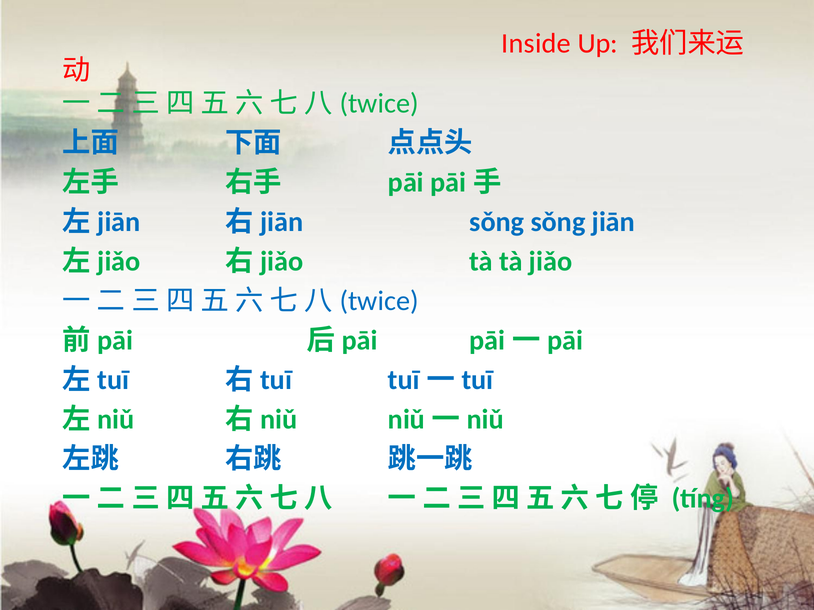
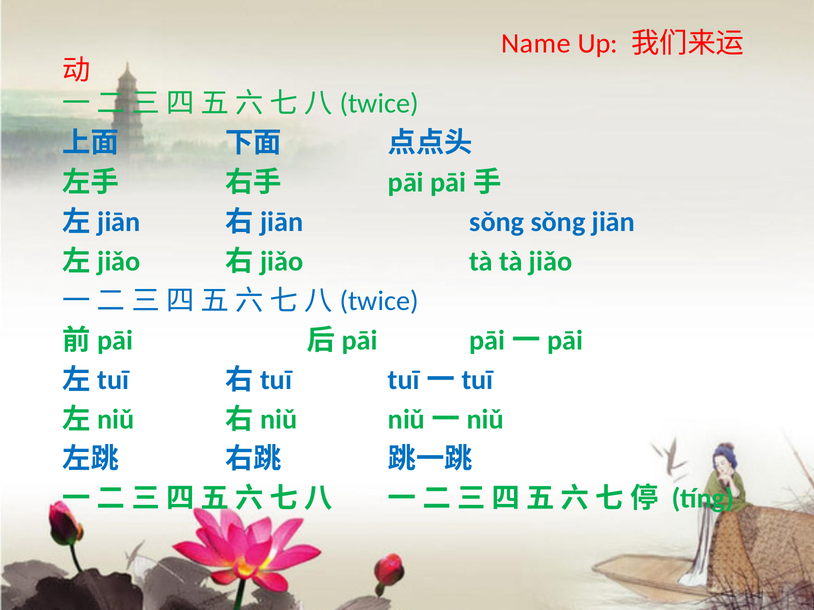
Inside: Inside -> Name
